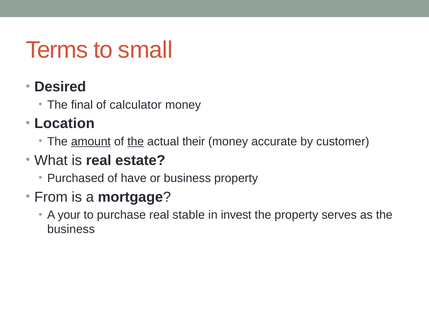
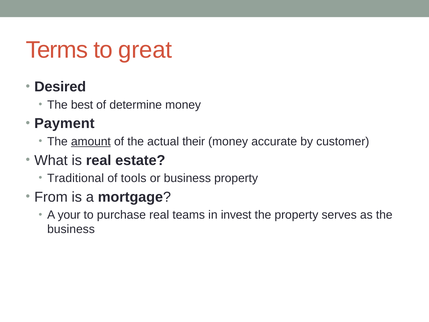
small: small -> great
final: final -> best
calculator: calculator -> determine
Location: Location -> Payment
the at (136, 141) underline: present -> none
Purchased: Purchased -> Traditional
have: have -> tools
stable: stable -> teams
